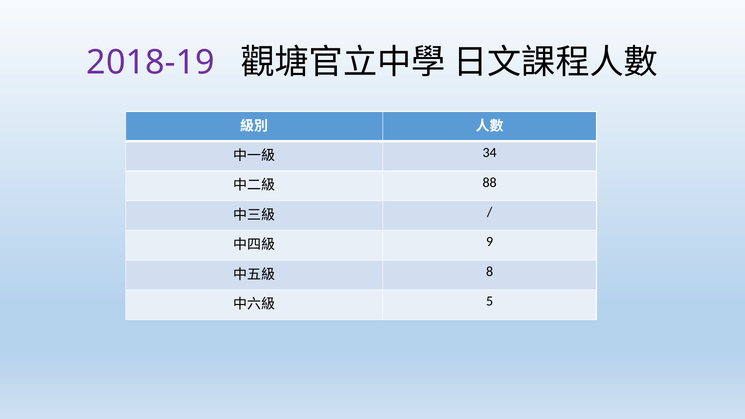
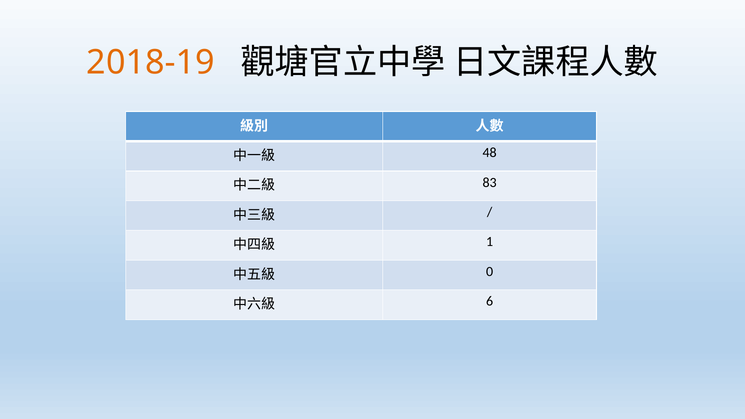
2018-19 colour: purple -> orange
34: 34 -> 48
88: 88 -> 83
9: 9 -> 1
8: 8 -> 0
5: 5 -> 6
